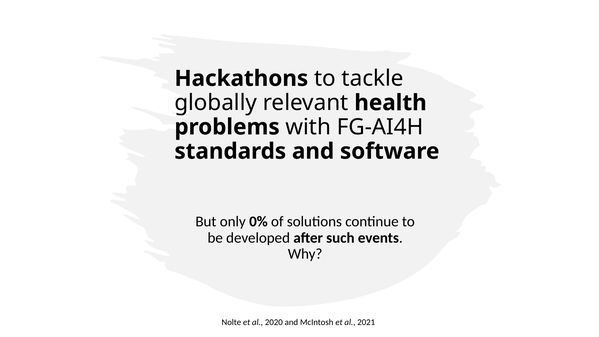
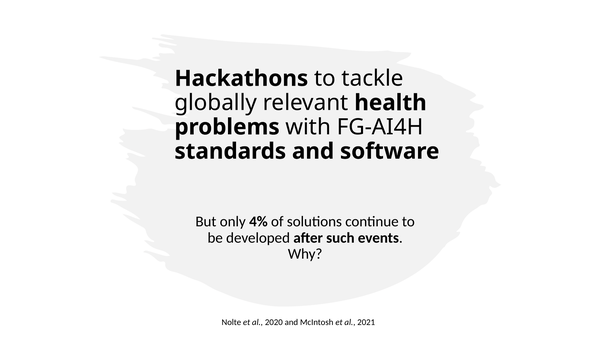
0%: 0% -> 4%
